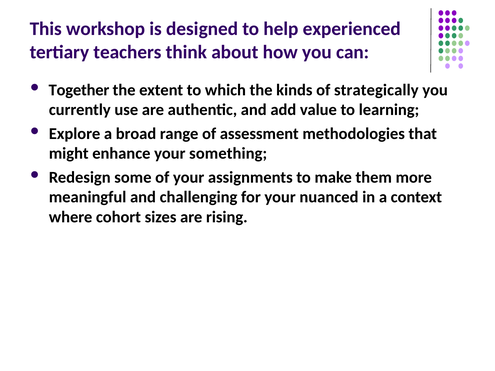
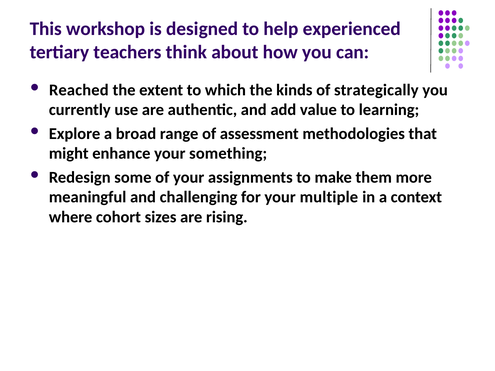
Together: Together -> Reached
nuanced: nuanced -> multiple
